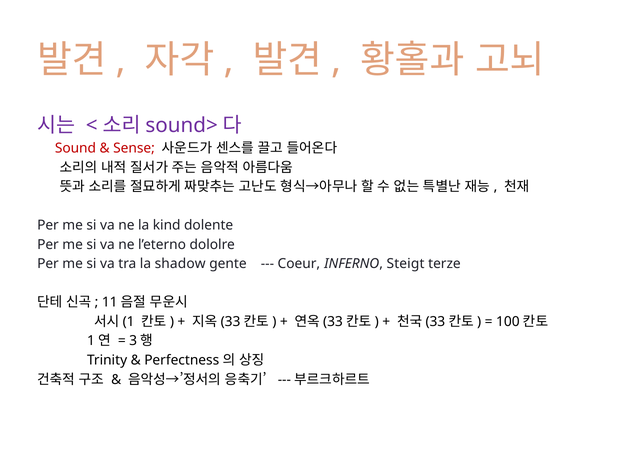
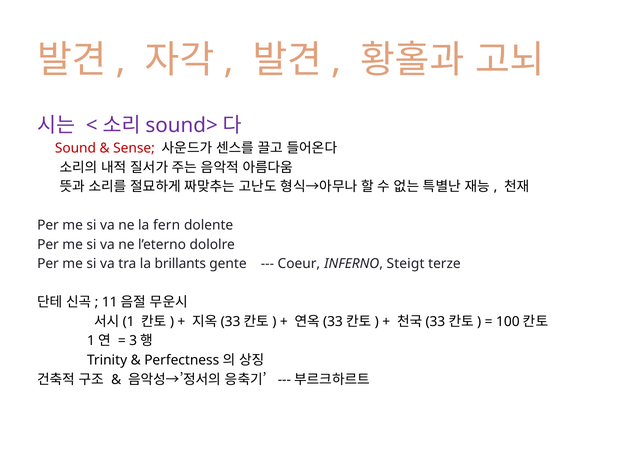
kind: kind -> fern
shadow: shadow -> brillants
